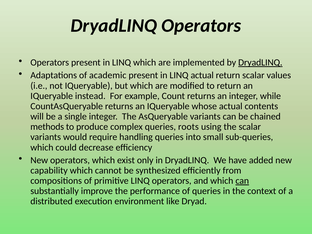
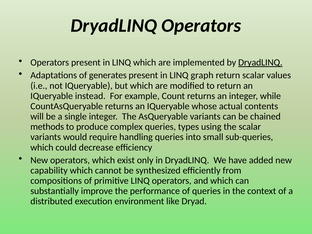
academic: academic -> generates
LINQ actual: actual -> graph
roots: roots -> types
can at (242, 181) underline: present -> none
